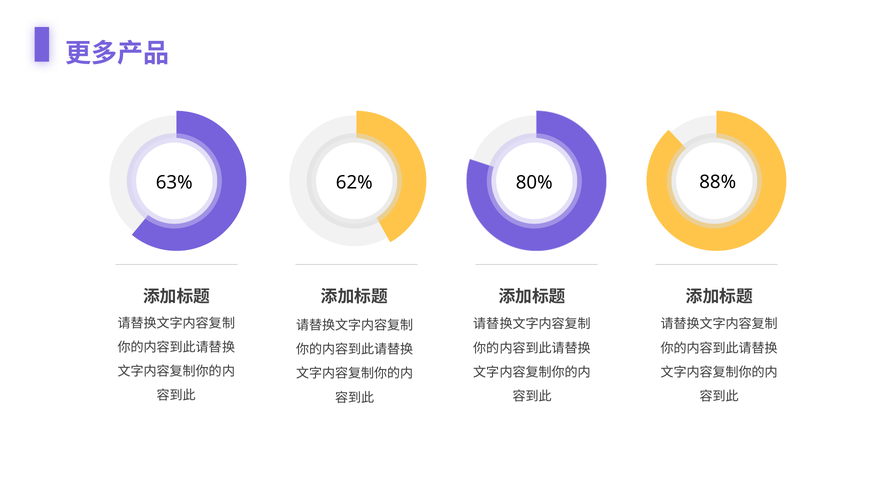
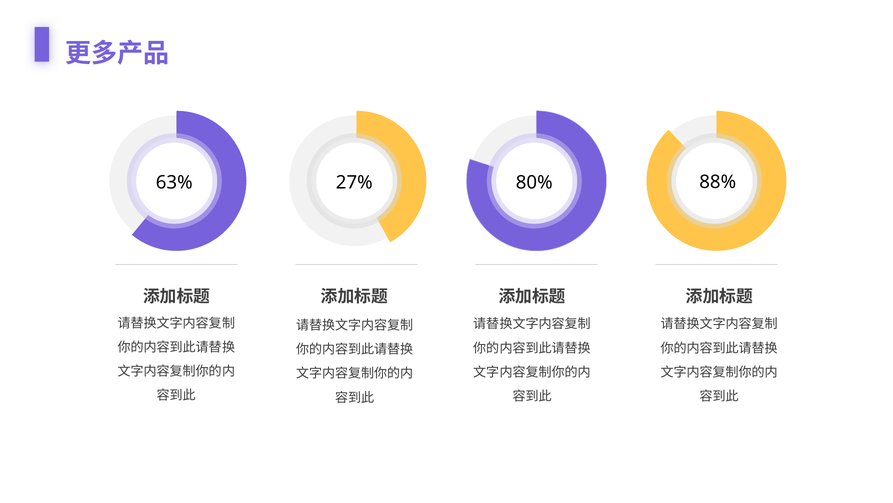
62%: 62% -> 27%
